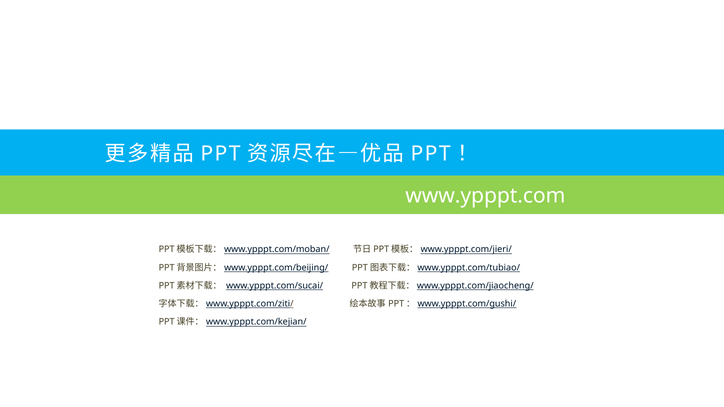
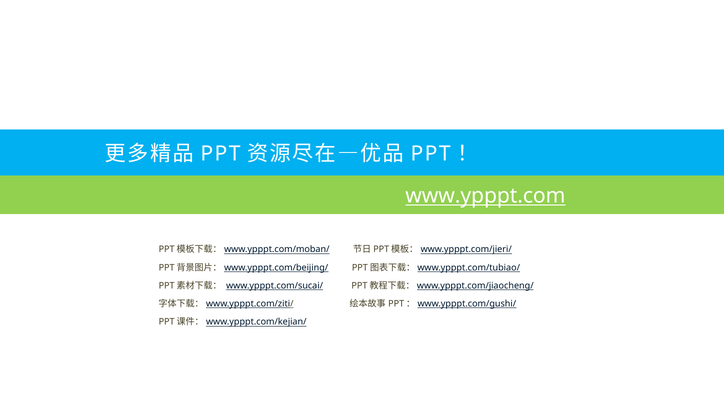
www.ypppt.com underline: none -> present
